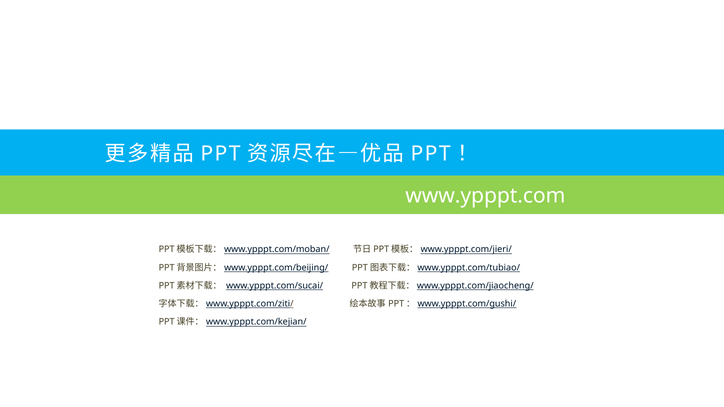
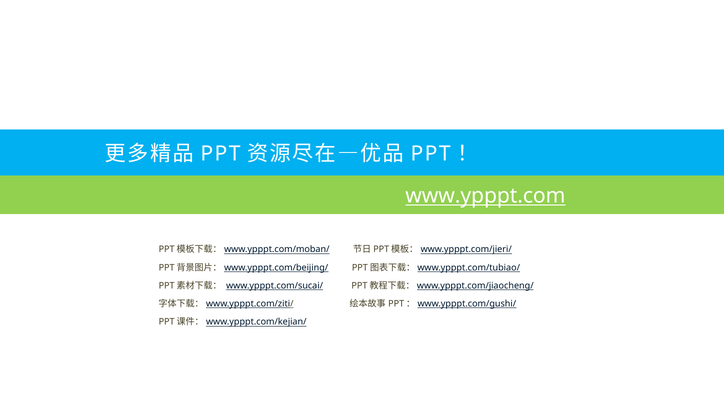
www.ypppt.com underline: none -> present
